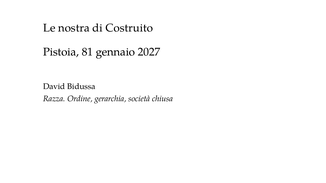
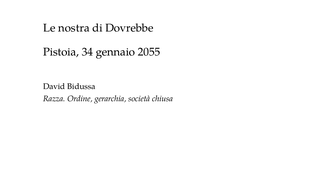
Costruito: Costruito -> Dovrebbe
81: 81 -> 34
2027: 2027 -> 2055
